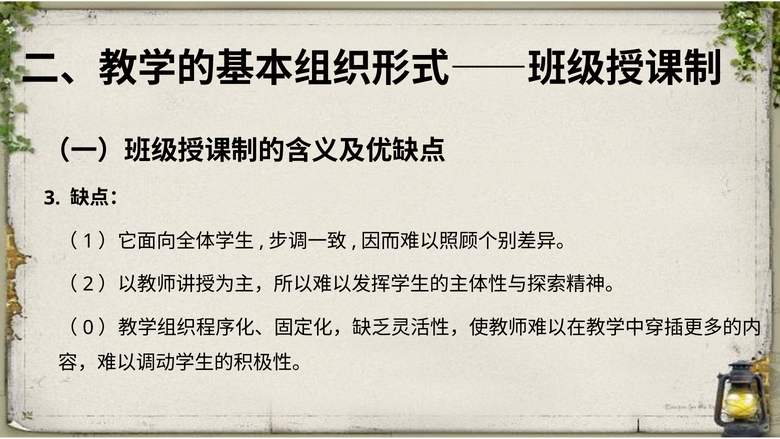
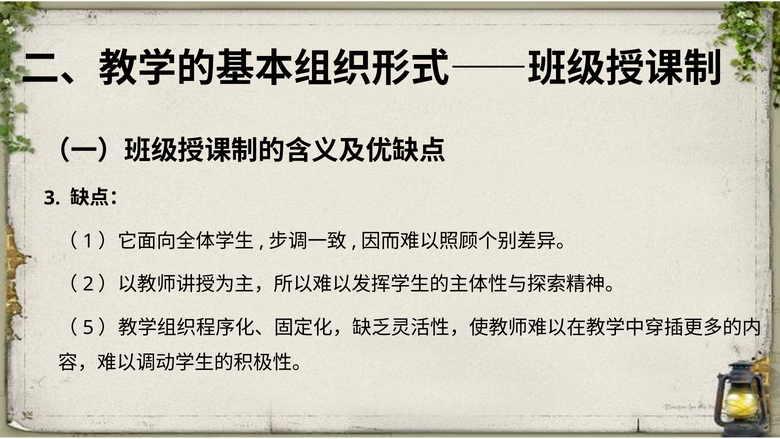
0: 0 -> 5
